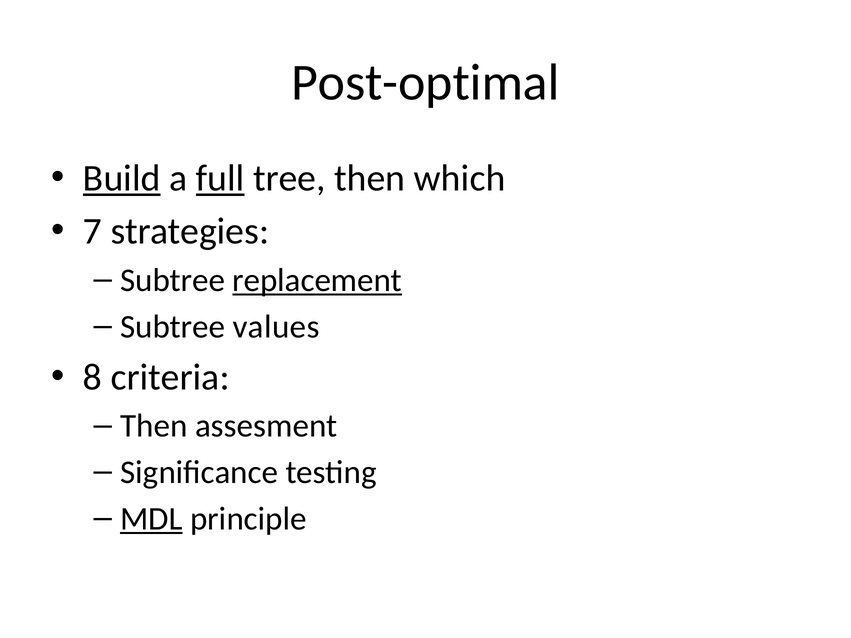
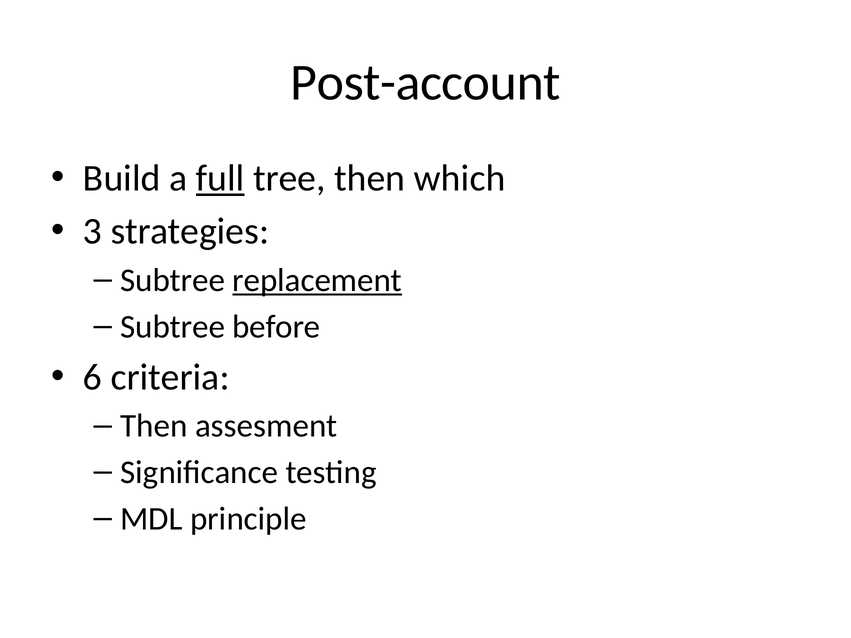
Post-optimal: Post-optimal -> Post-account
Build underline: present -> none
7: 7 -> 3
values: values -> before
8: 8 -> 6
MDL underline: present -> none
